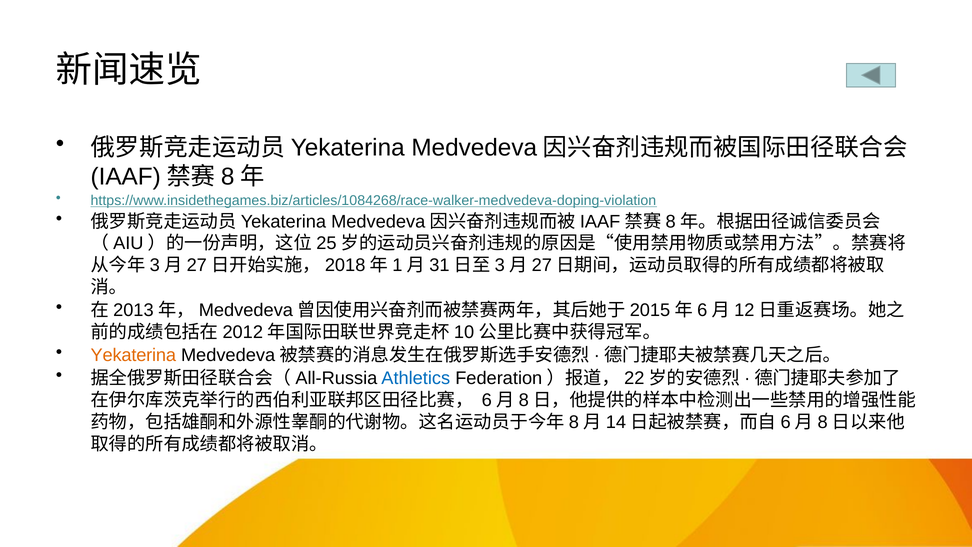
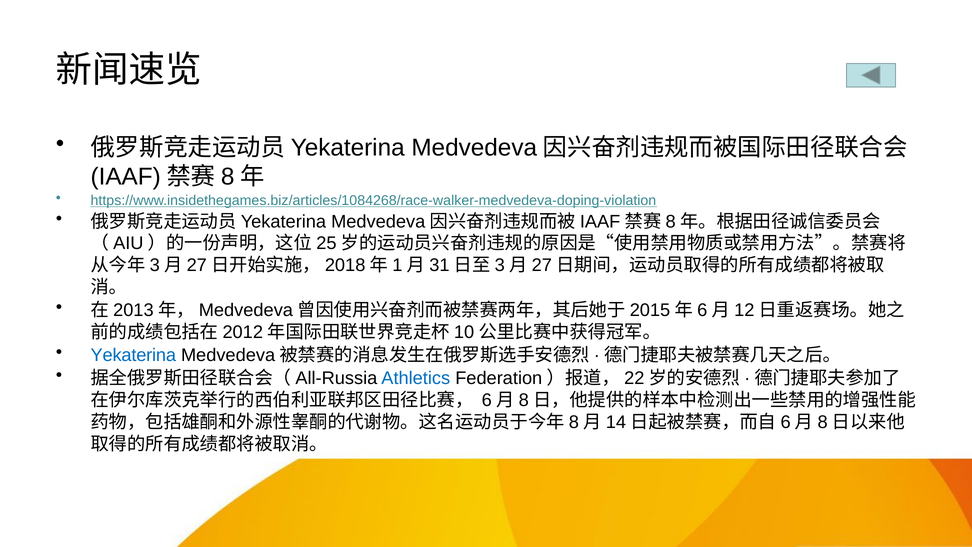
Yekaterina colour: orange -> blue
